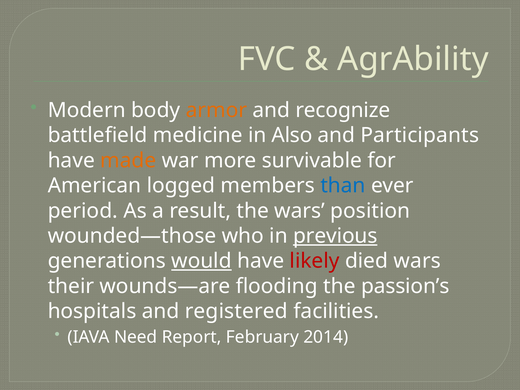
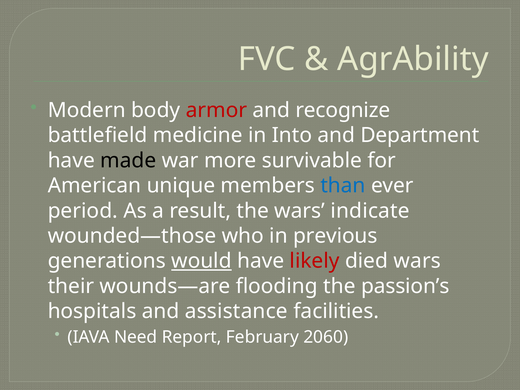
armor colour: orange -> red
Also: Also -> Into
Participants: Participants -> Department
made colour: orange -> black
logged: logged -> unique
position: position -> indicate
previous underline: present -> none
registered: registered -> assistance
2014: 2014 -> 2060
